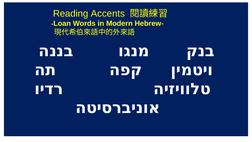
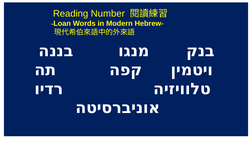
Accents: Accents -> Number
